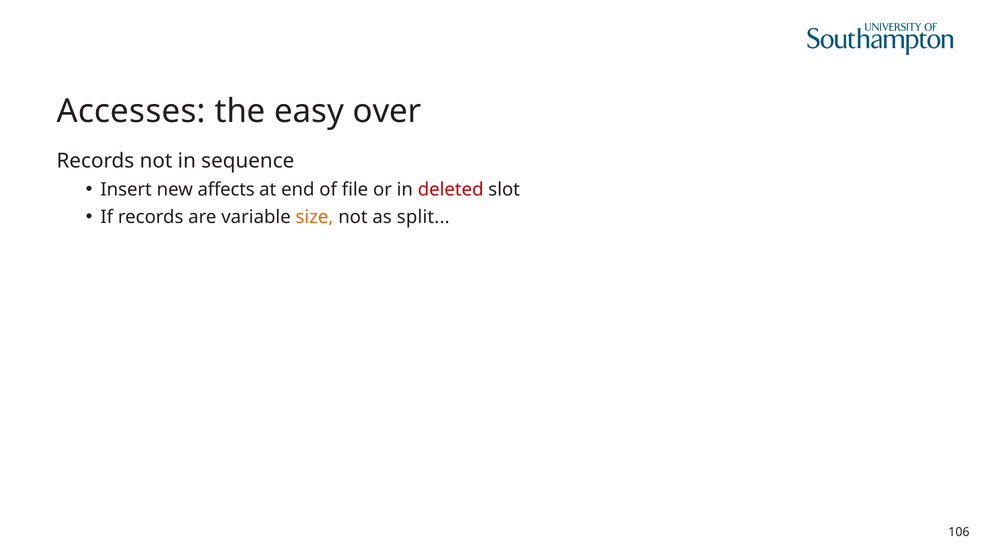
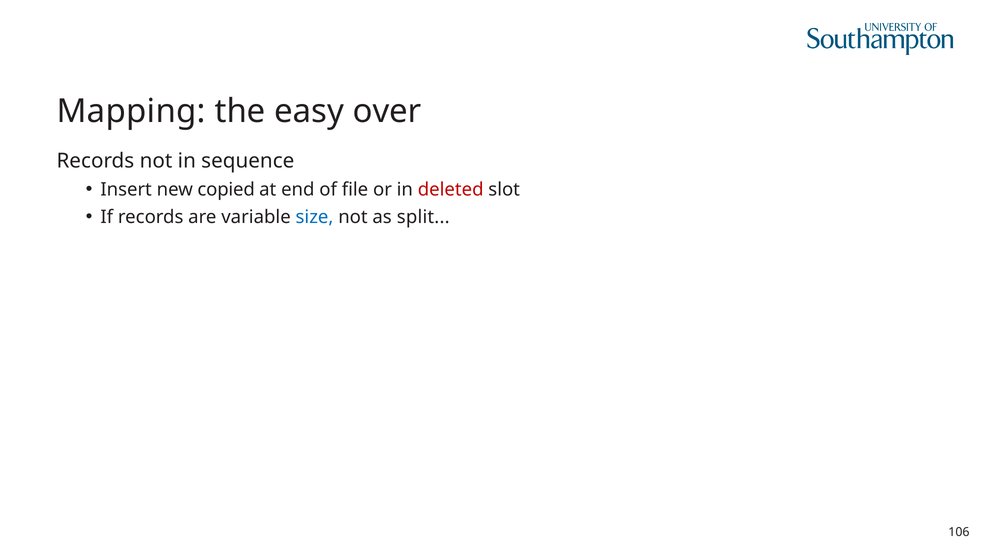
Accesses: Accesses -> Mapping
affects: affects -> copied
size colour: orange -> blue
